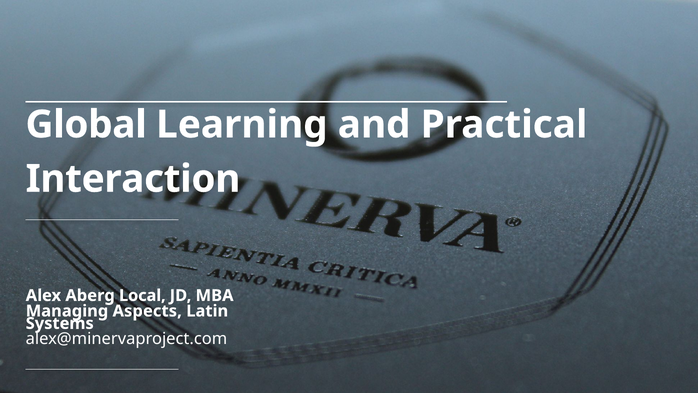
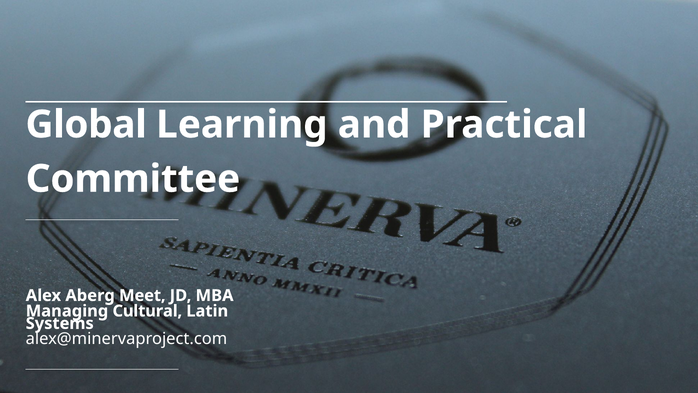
Interaction: Interaction -> Committee
Local: Local -> Meet
Aspects: Aspects -> Cultural
